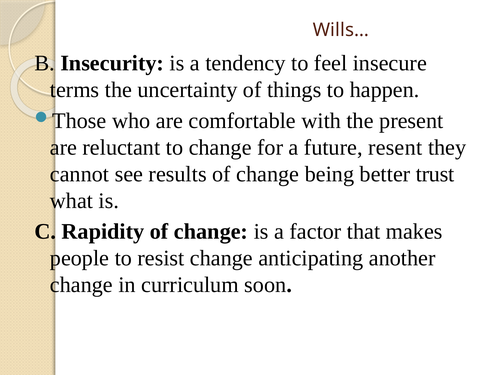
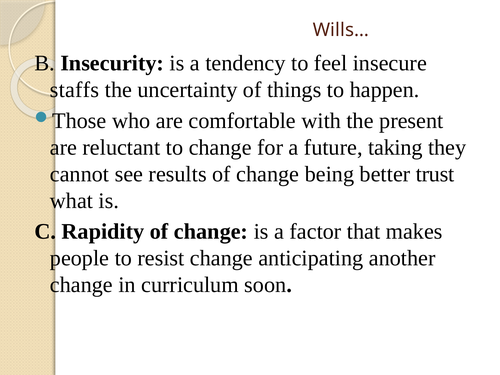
terms: terms -> staffs
resent: resent -> taking
